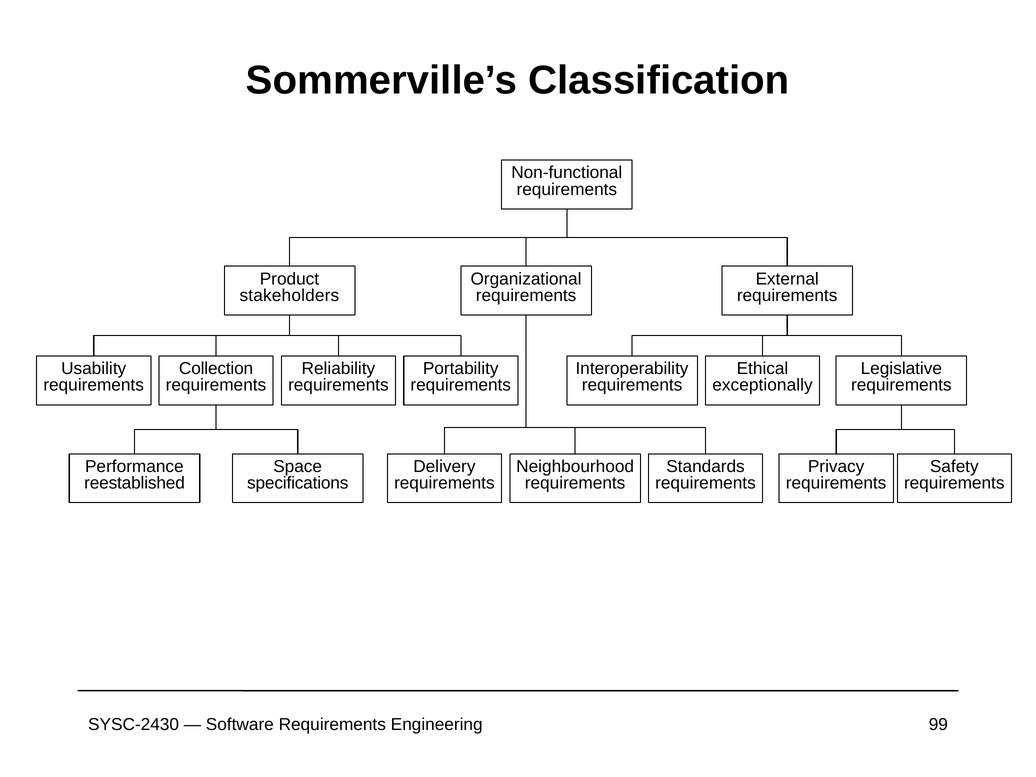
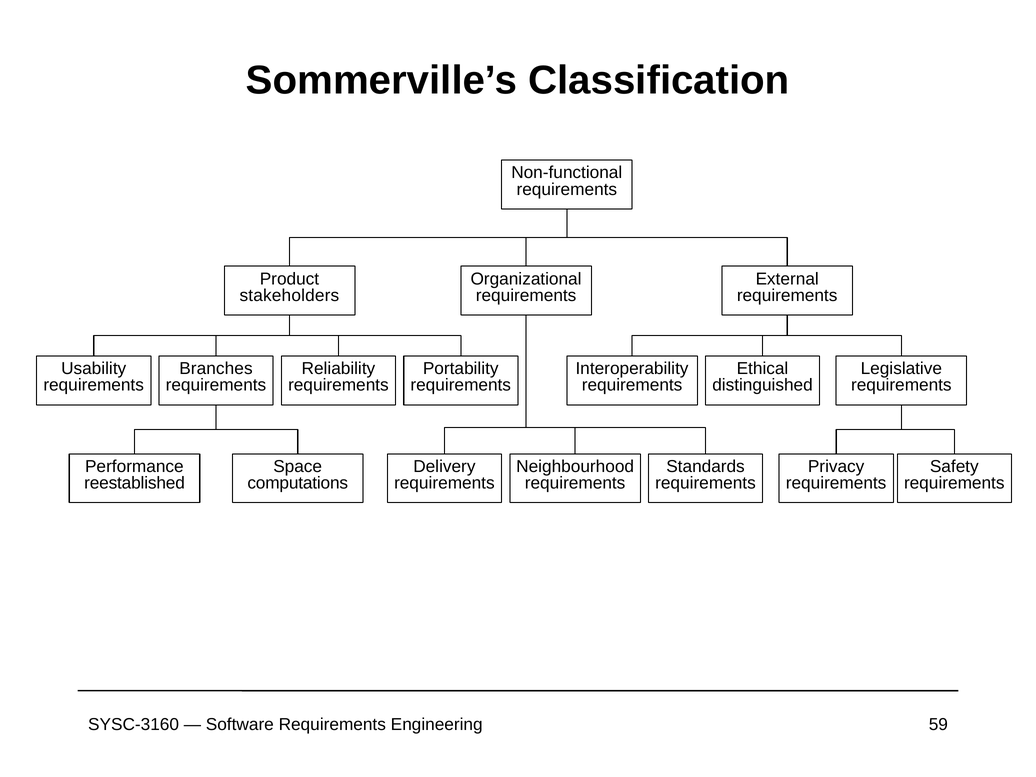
Collection: Collection -> Branches
exceptionally: exceptionally -> distinguished
specifications: specifications -> computations
SYSC-2430: SYSC-2430 -> SYSC-3160
99: 99 -> 59
